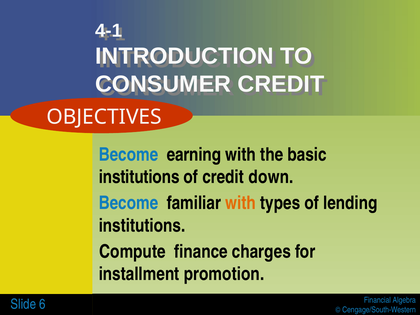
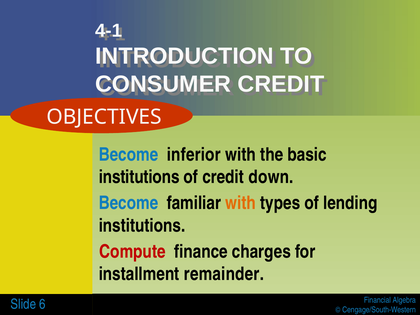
earning: earning -> inferior
Compute colour: black -> red
promotion: promotion -> remainder
